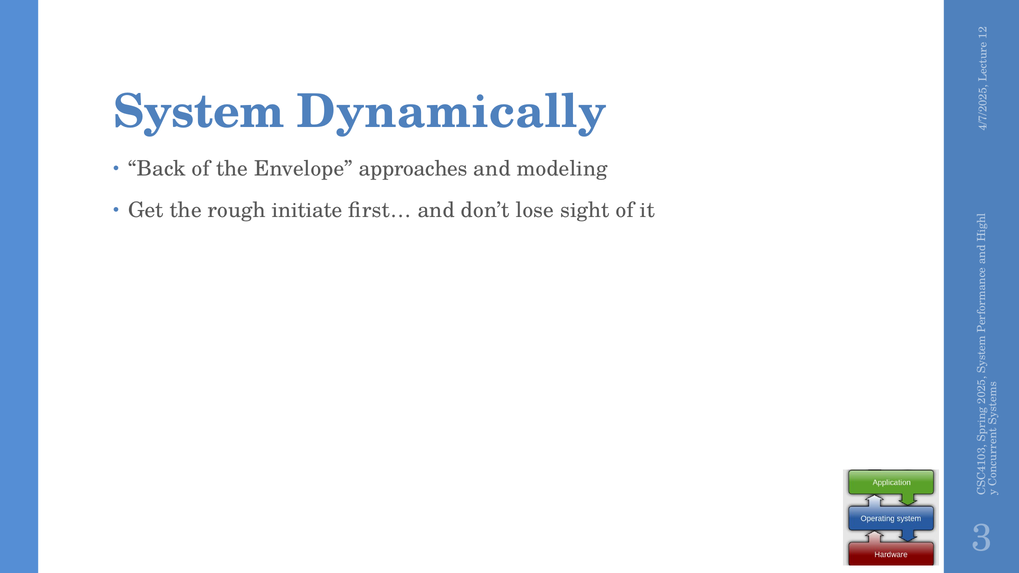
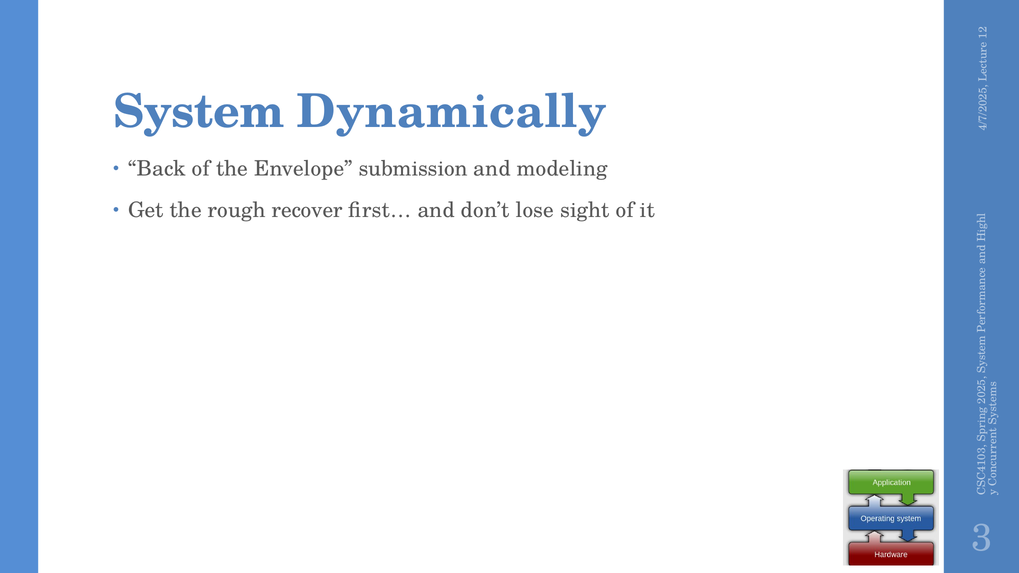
approaches: approaches -> submission
initiate: initiate -> recover
